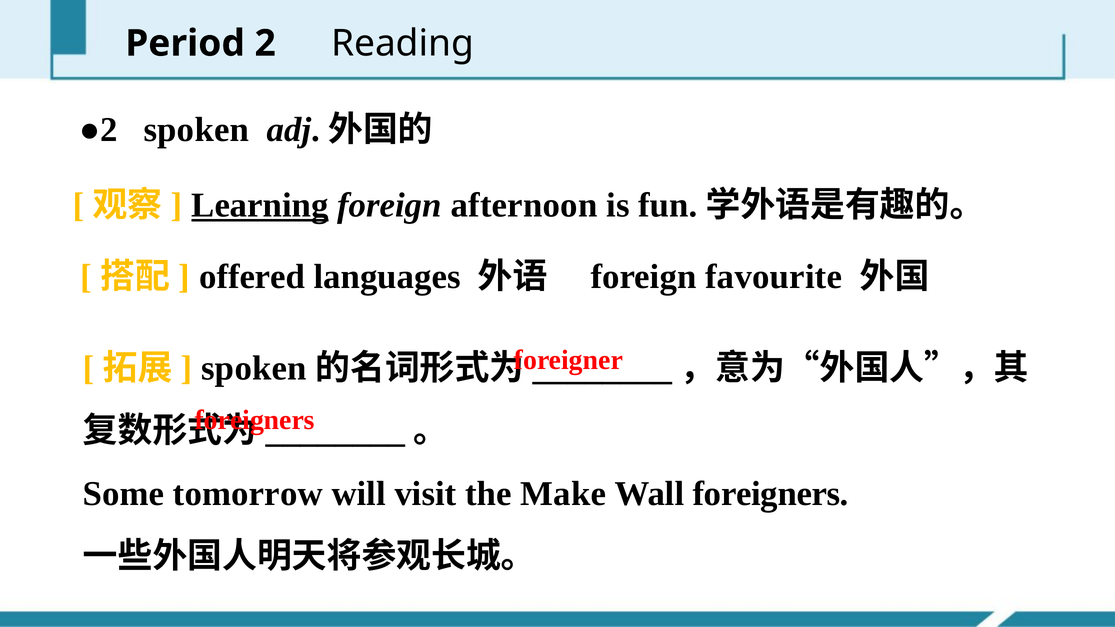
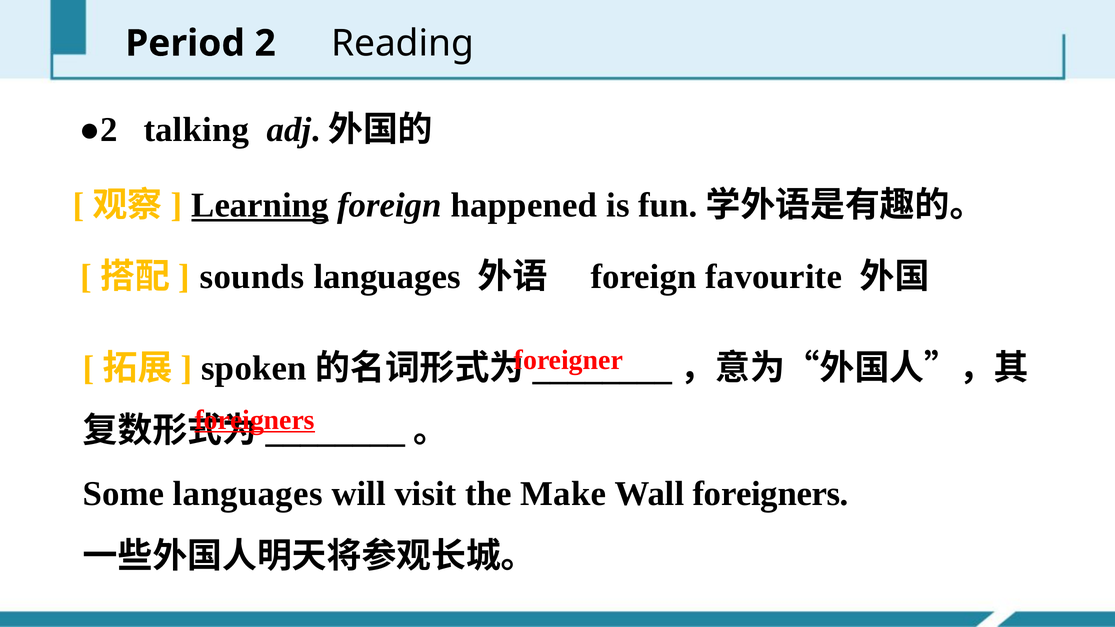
●2 spoken: spoken -> talking
afternoon: afternoon -> happened
offered: offered -> sounds
foreigners at (255, 420) underline: none -> present
Some tomorrow: tomorrow -> languages
